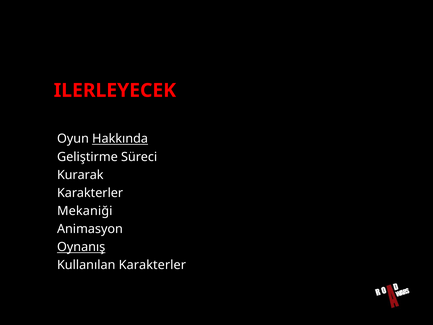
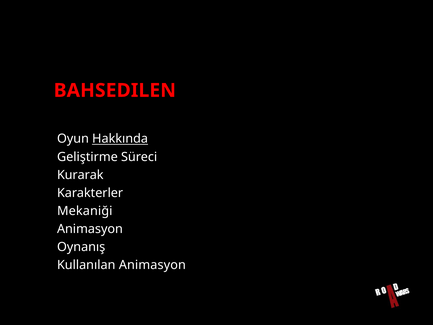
ILERLEYECEK: ILERLEYECEK -> BAHSEDILEN
Oynanış underline: present -> none
Kullanılan Karakterler: Karakterler -> Animasyon
